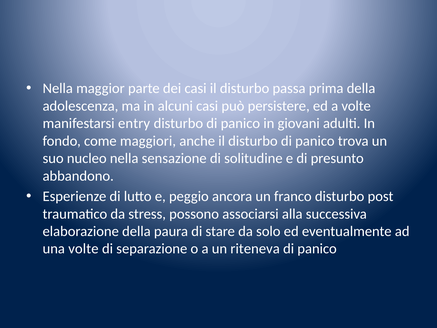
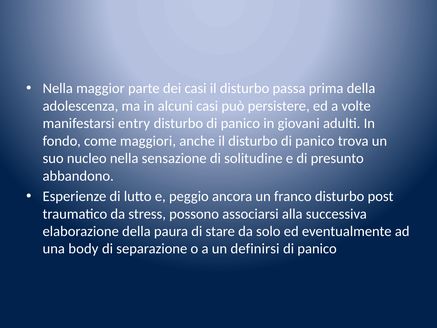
una volte: volte -> body
riteneva: riteneva -> definirsi
